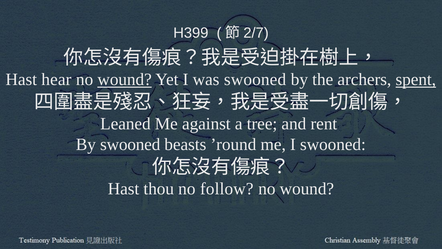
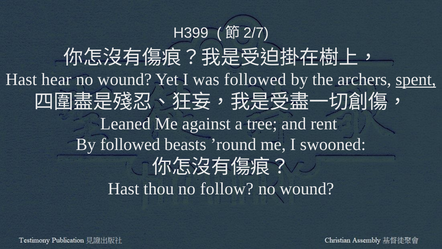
wound at (125, 80) underline: present -> none
was swooned: swooned -> followed
By swooned: swooned -> followed
